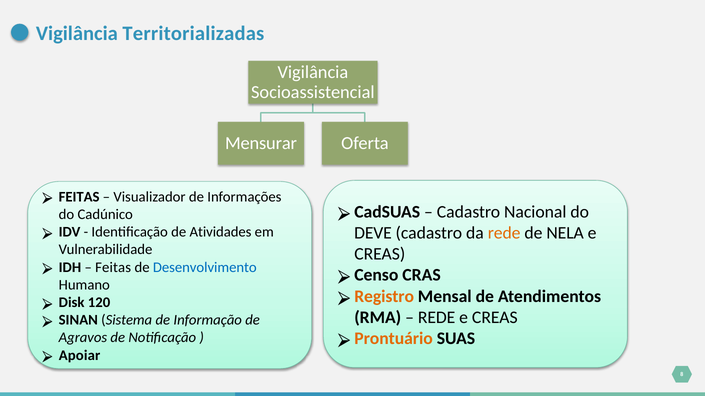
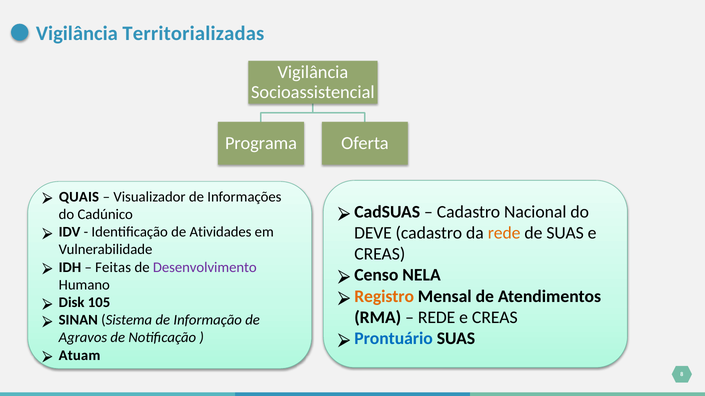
Mensurar: Mensurar -> Programa
FEITAS at (79, 197): FEITAS -> QUAIS
de NELA: NELA -> SUAS
Desenvolvimento colour: blue -> purple
CRAS: CRAS -> NELA
120: 120 -> 105
Prontuário colour: orange -> blue
Apoiar: Apoiar -> Atuam
